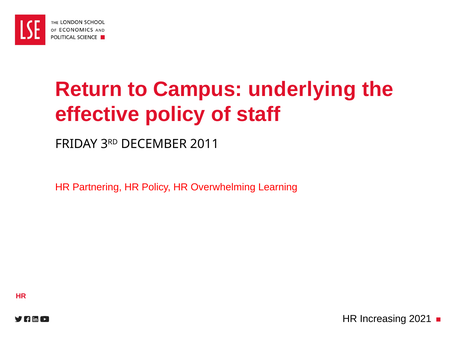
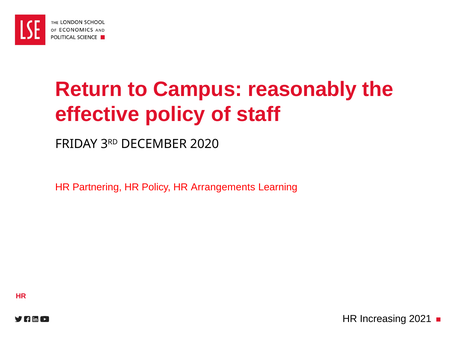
underlying: underlying -> reasonably
2011: 2011 -> 2020
Overwhelming: Overwhelming -> Arrangements
